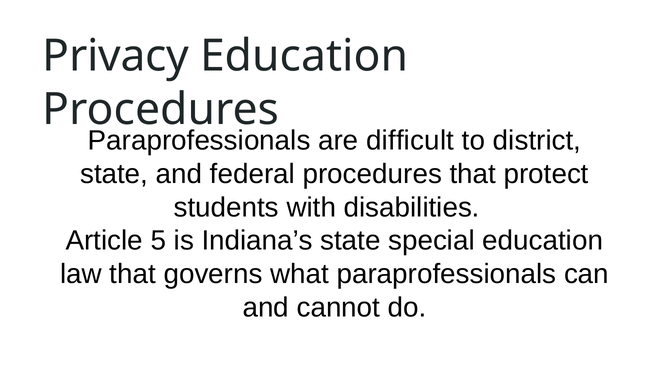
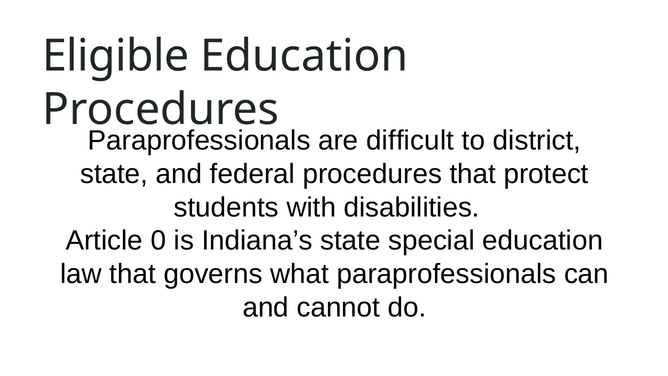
Privacy: Privacy -> Eligible
5: 5 -> 0
